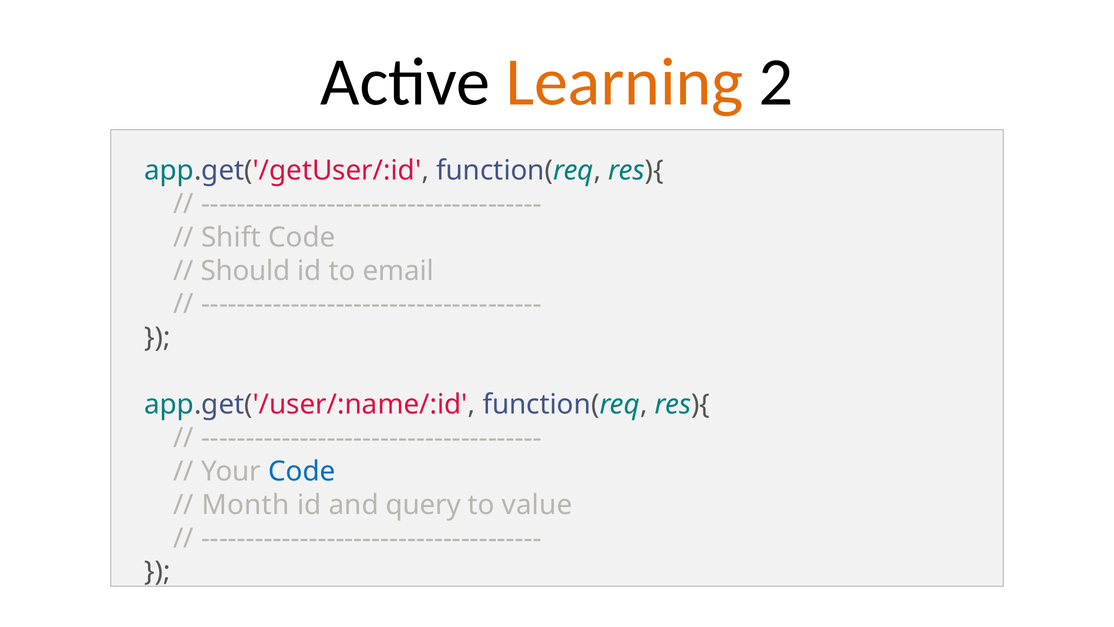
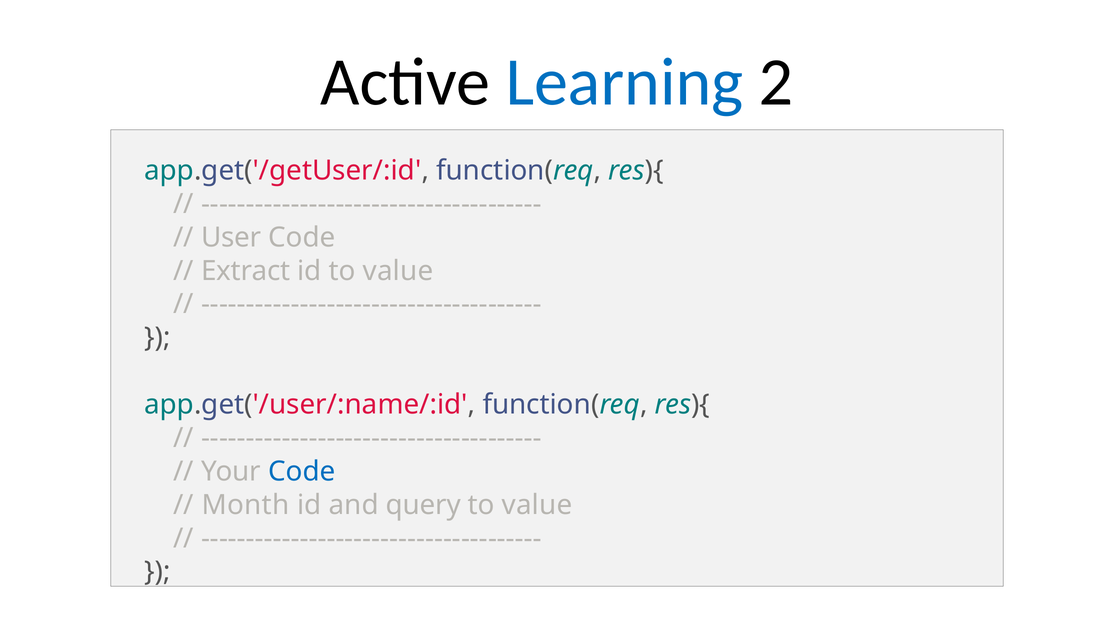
Learning colour: orange -> blue
Shift: Shift -> User
Should: Should -> Extract
id to email: email -> value
